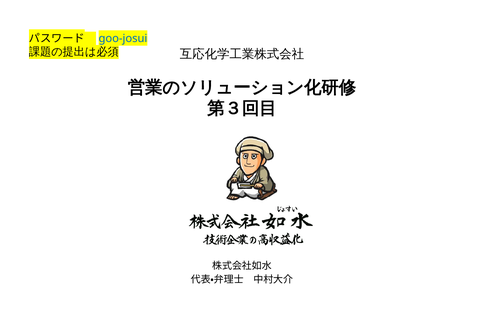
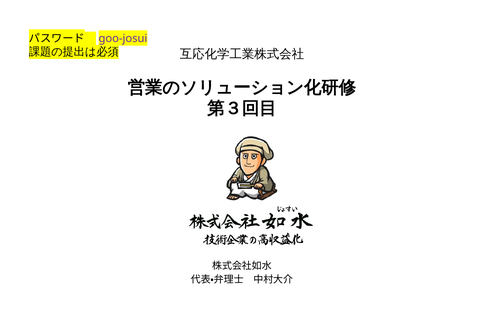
goo-josui colour: blue -> purple
